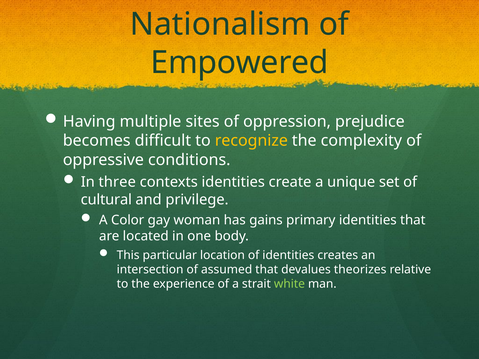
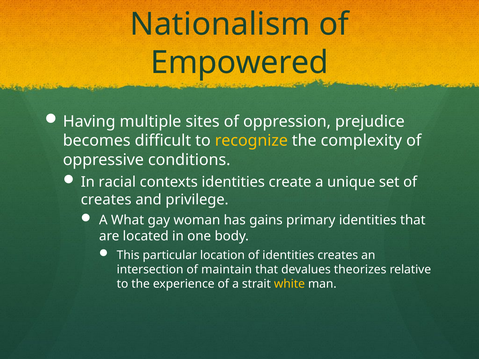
three: three -> racial
cultural at (106, 200): cultural -> creates
Color: Color -> What
assumed: assumed -> maintain
white colour: light green -> yellow
